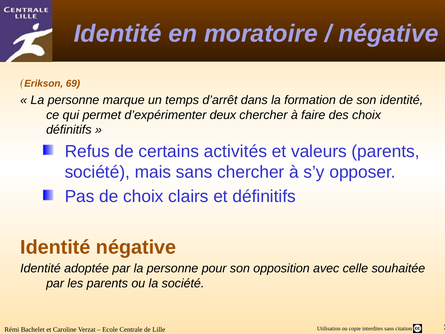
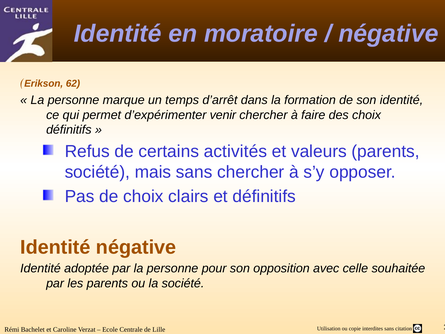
69: 69 -> 62
deux: deux -> venir
